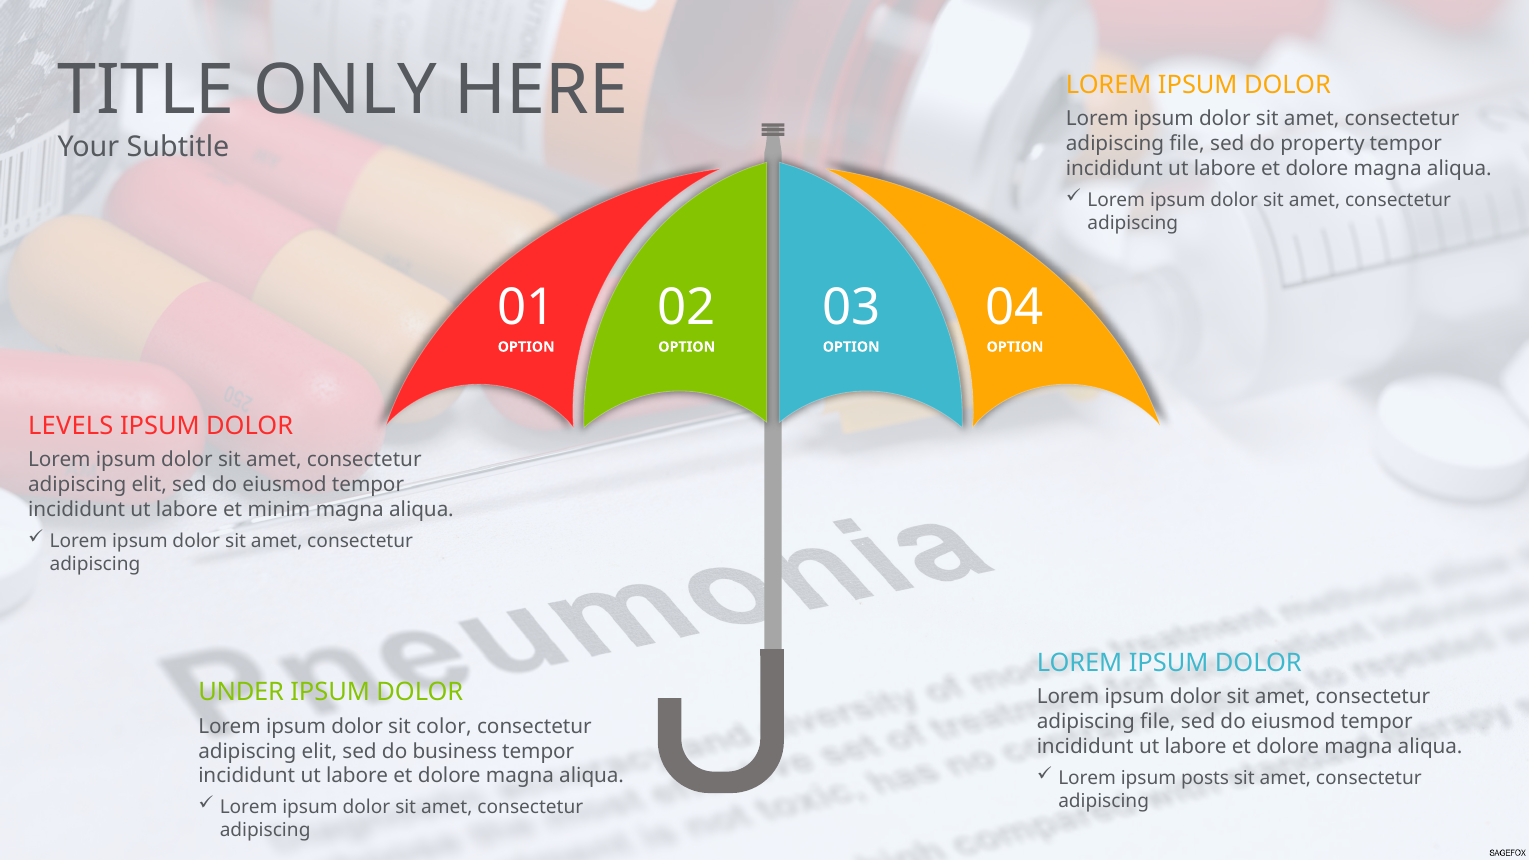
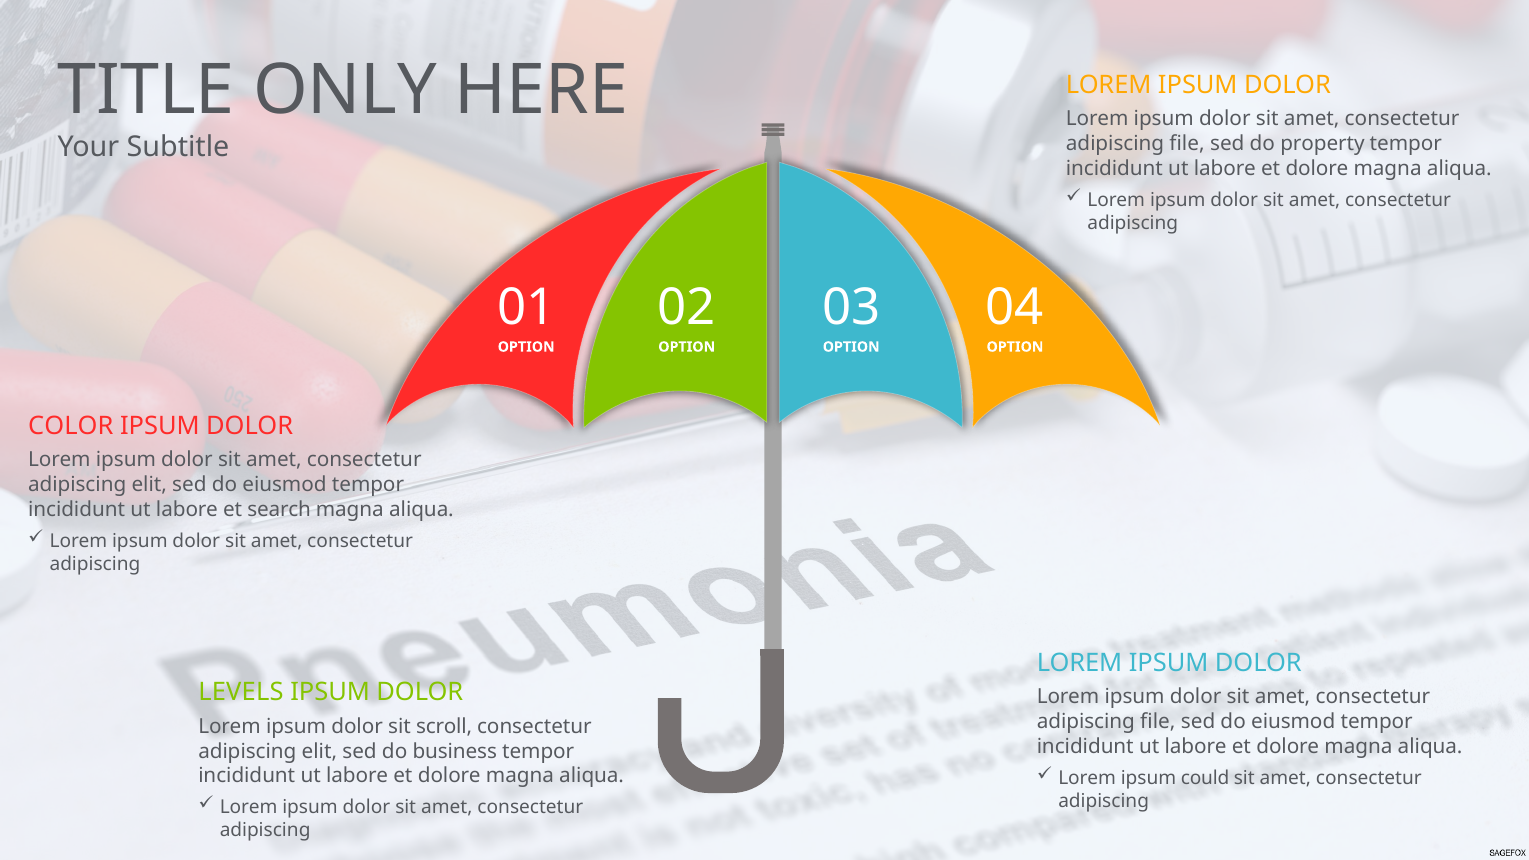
LEVELS: LEVELS -> COLOR
minim: minim -> search
UNDER: UNDER -> LEVELS
color: color -> scroll
posts: posts -> could
